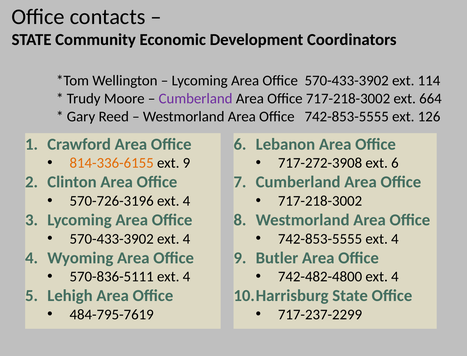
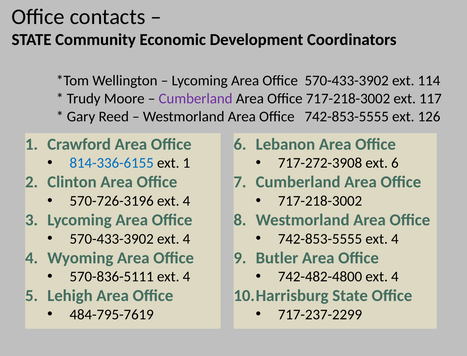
664: 664 -> 117
814-336-6155 colour: orange -> blue
ext 9: 9 -> 1
